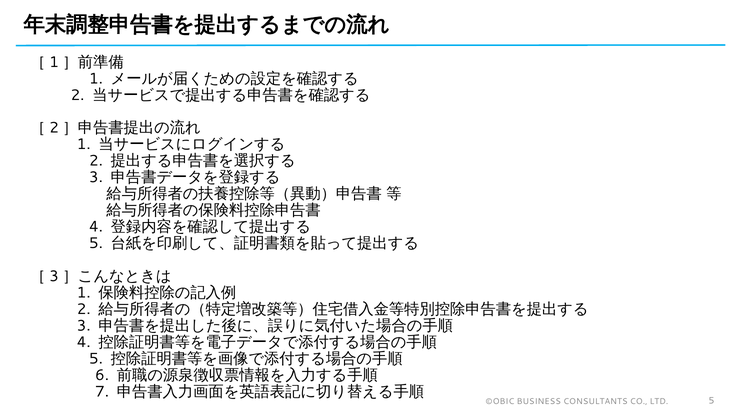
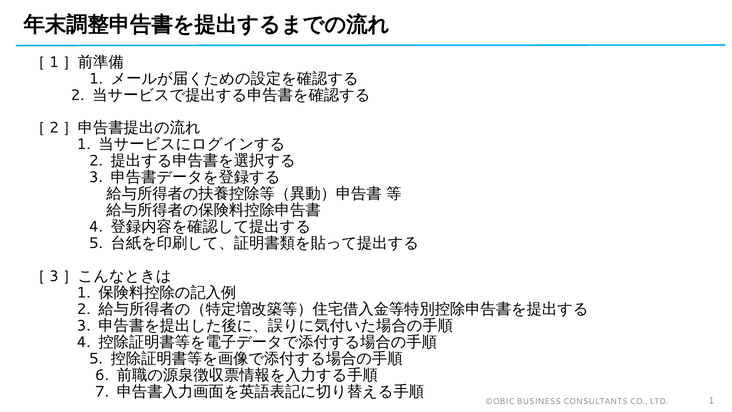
LTD 5: 5 -> 1
